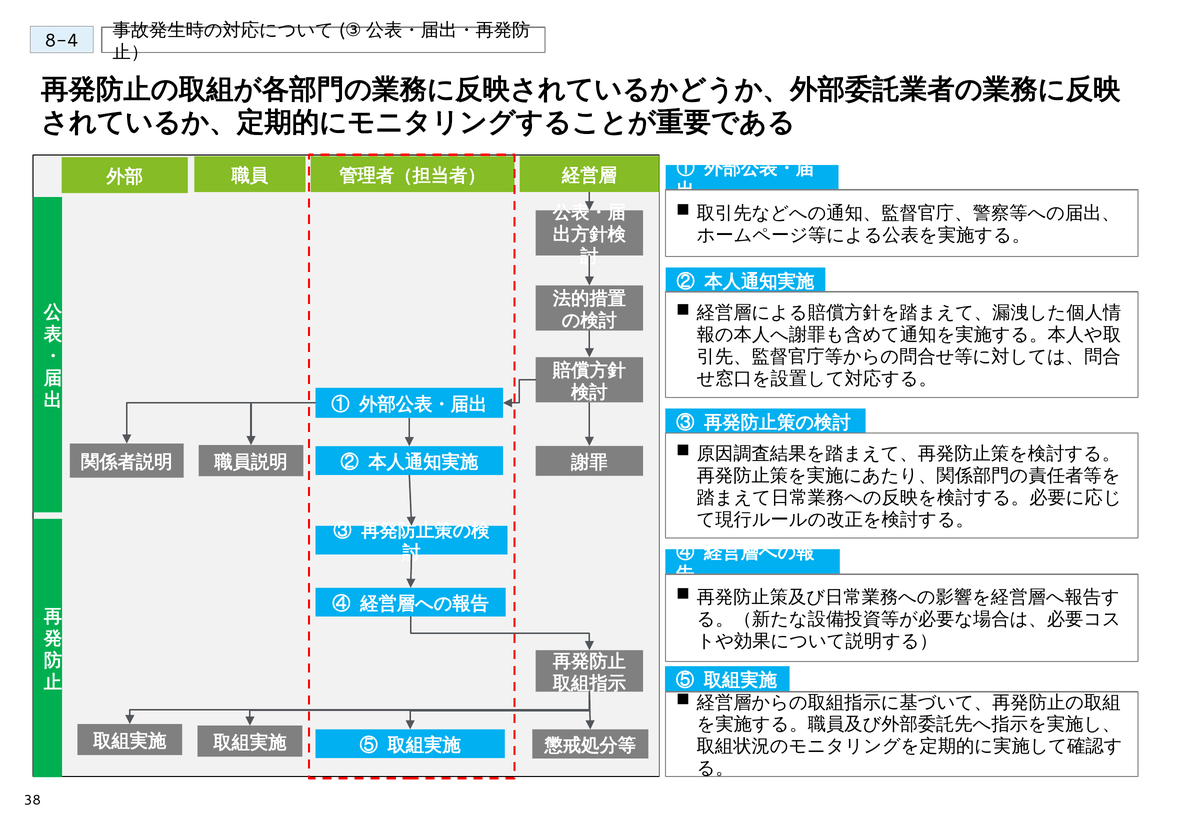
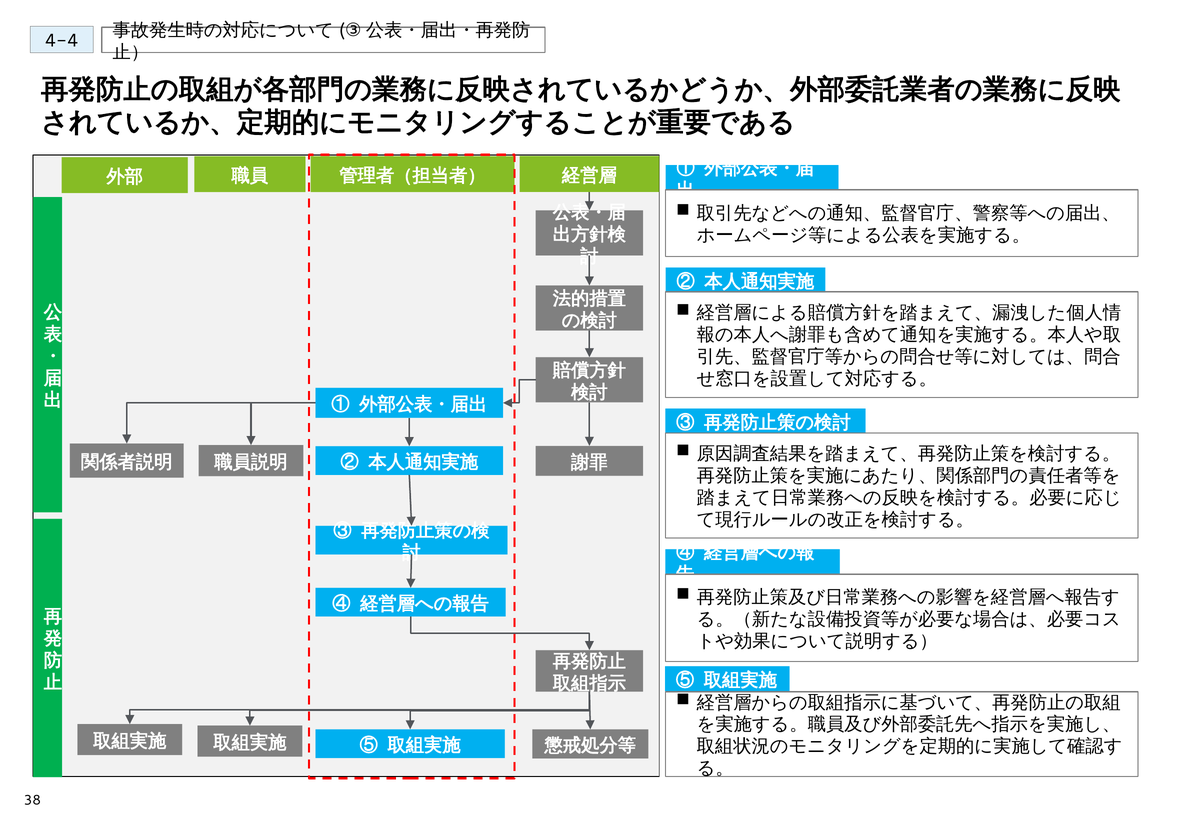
8-4: 8-4 -> 4-4
